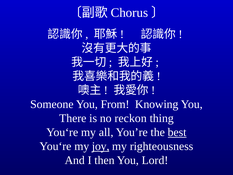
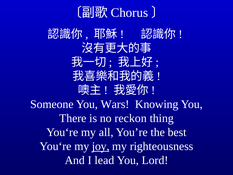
From: From -> Wars
best underline: present -> none
then: then -> lead
